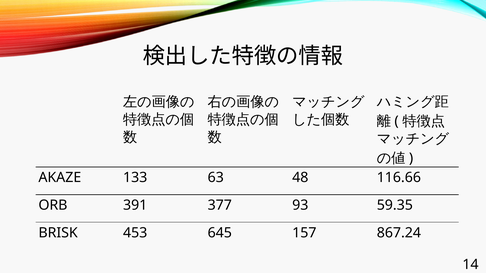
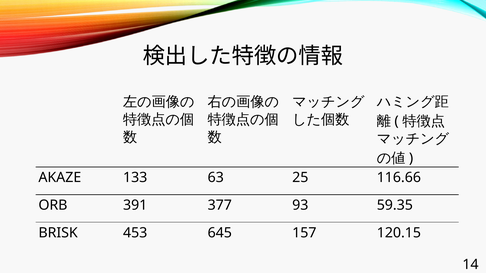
48: 48 -> 25
867.24: 867.24 -> 120.15
